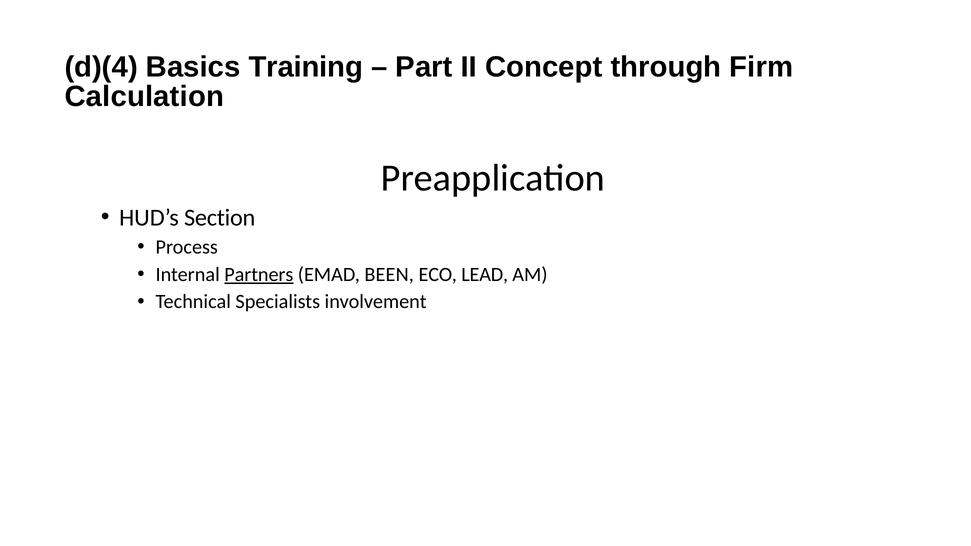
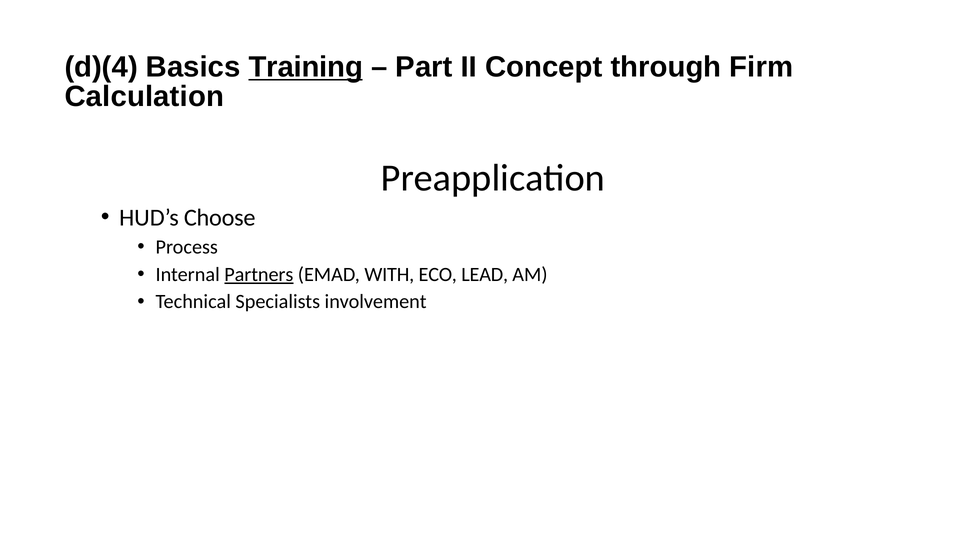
Training underline: none -> present
Section: Section -> Choose
BEEN: BEEN -> WITH
